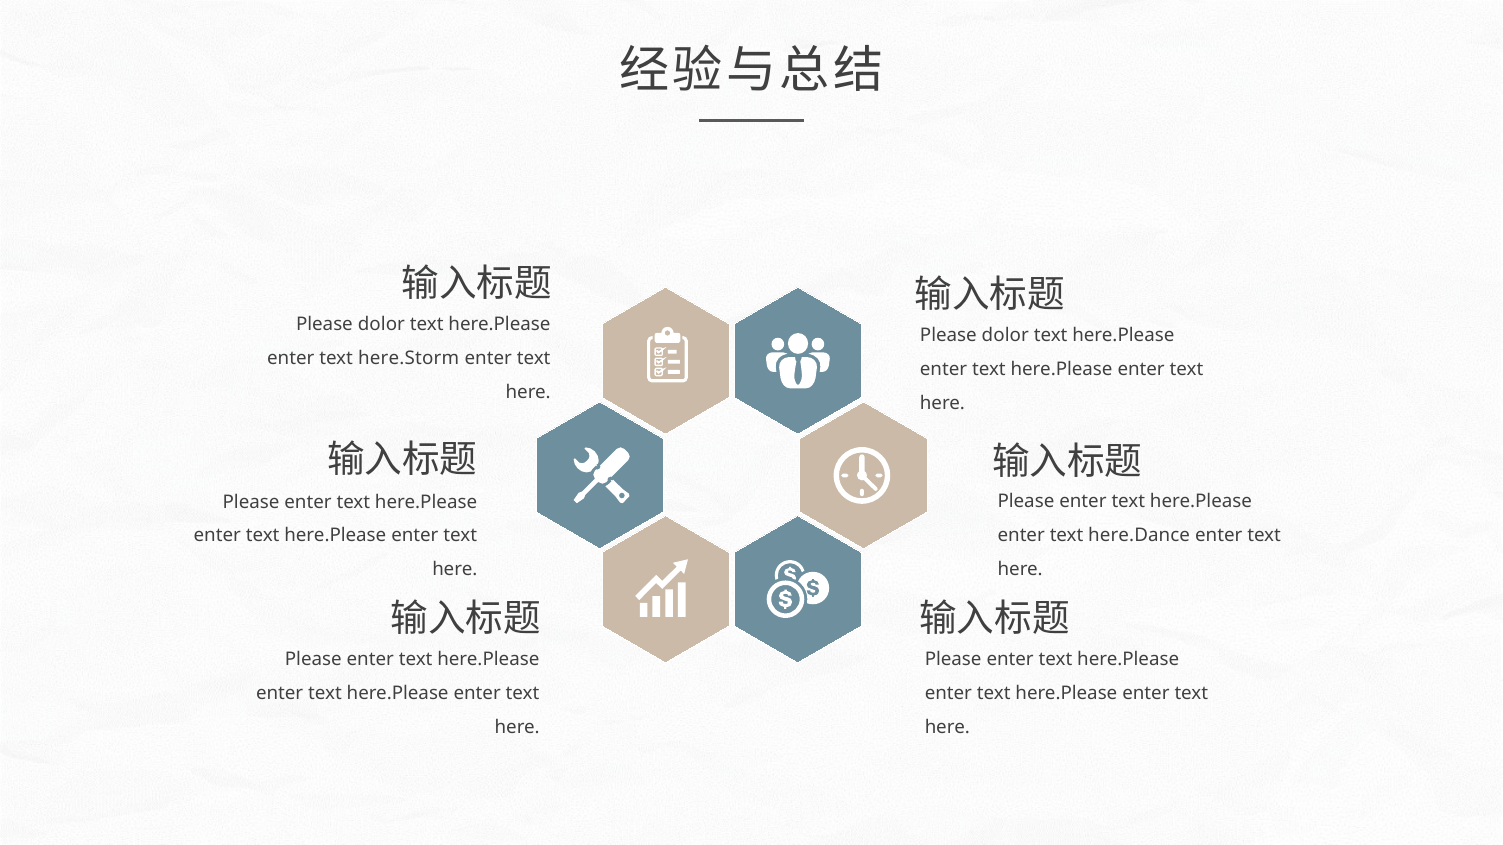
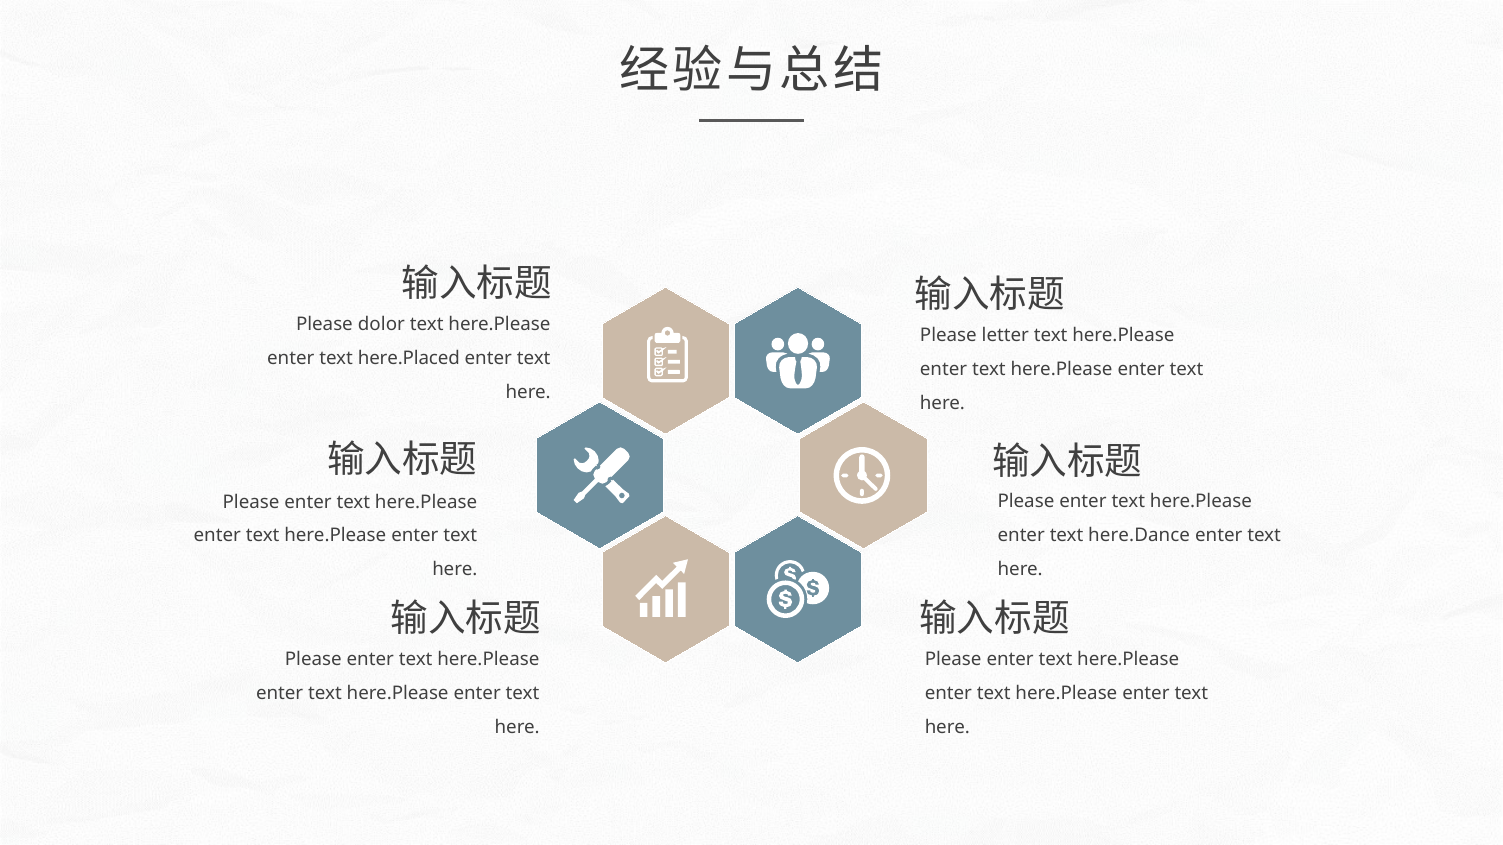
dolor at (1005, 336): dolor -> letter
here.Storm: here.Storm -> here.Placed
